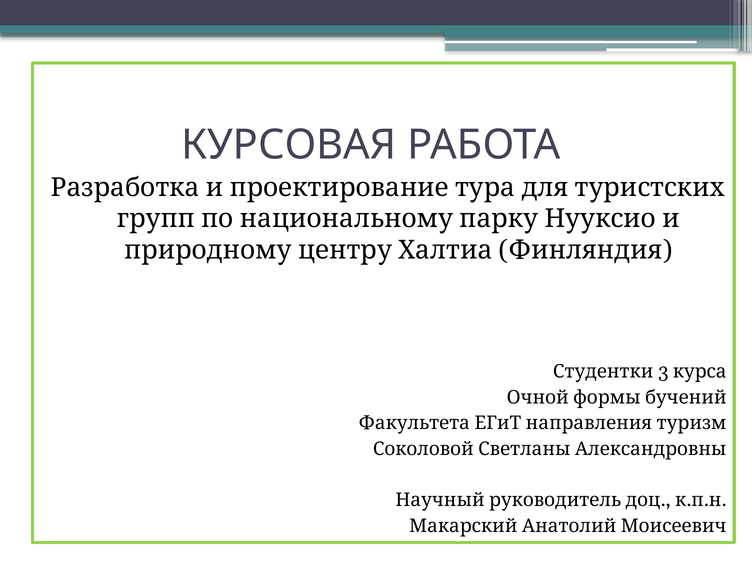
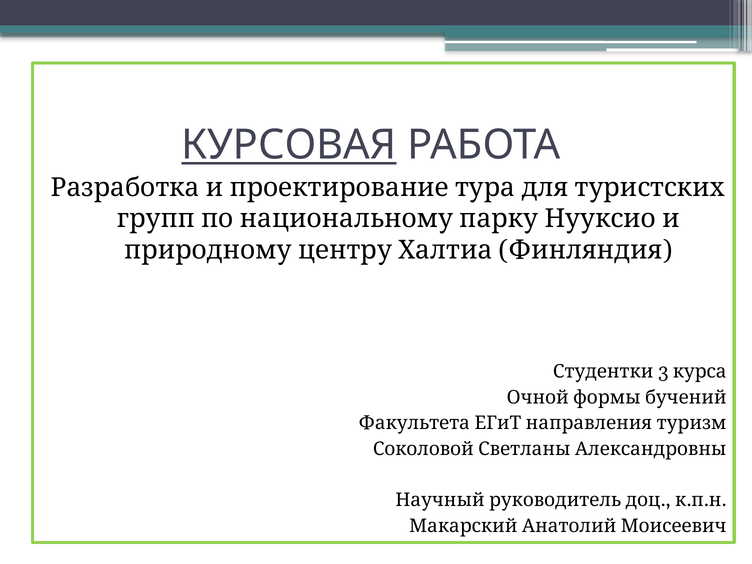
КУРСОВАЯ underline: none -> present
